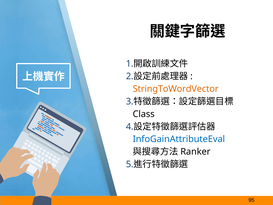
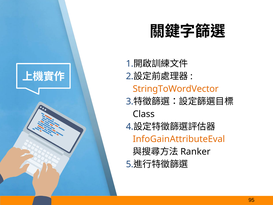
InfoGainAttributeEval colour: blue -> orange
